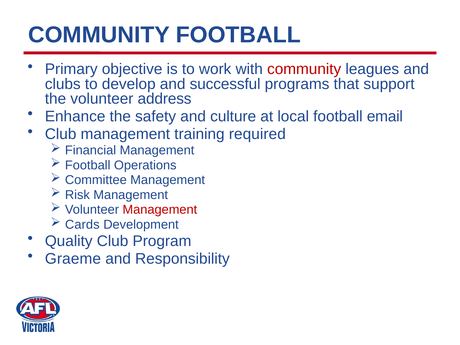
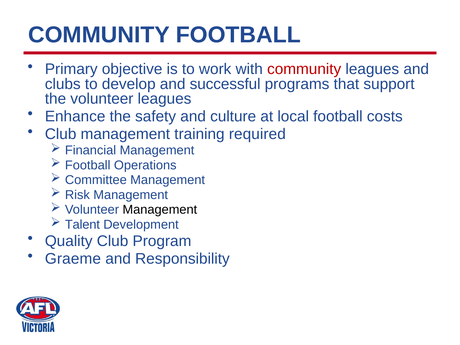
volunteer address: address -> leagues
email: email -> costs
Management at (160, 210) colour: red -> black
Cards: Cards -> Talent
